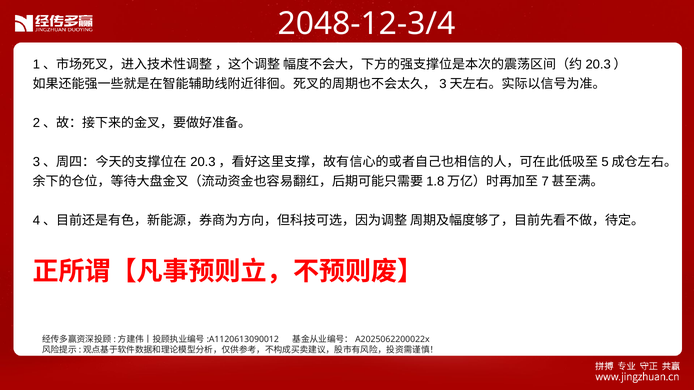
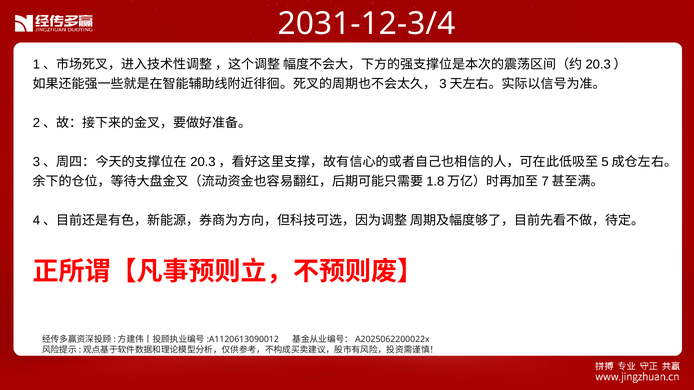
2048-12-3/4: 2048-12-3/4 -> 2031-12-3/4
